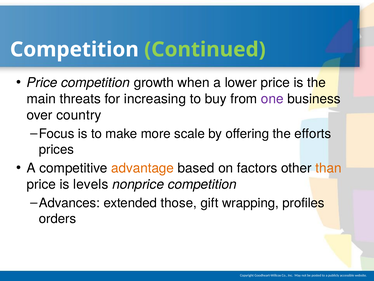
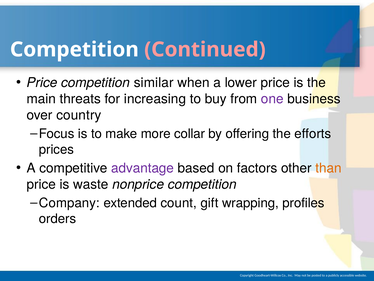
Continued colour: light green -> pink
growth: growth -> similar
scale: scale -> collar
advantage colour: orange -> purple
levels: levels -> waste
Advances: Advances -> Company
those: those -> count
